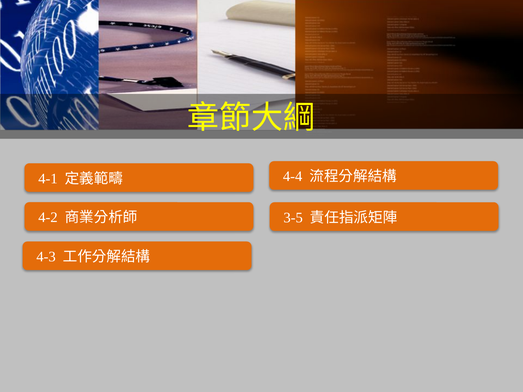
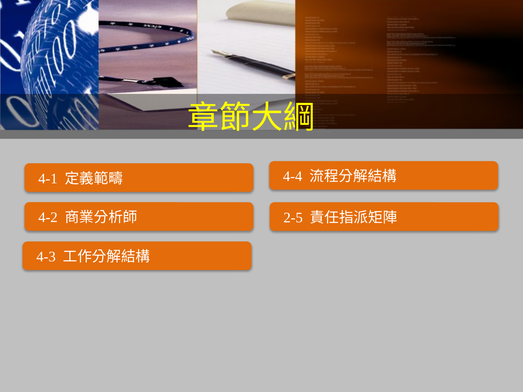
3-5: 3-5 -> 2-5
